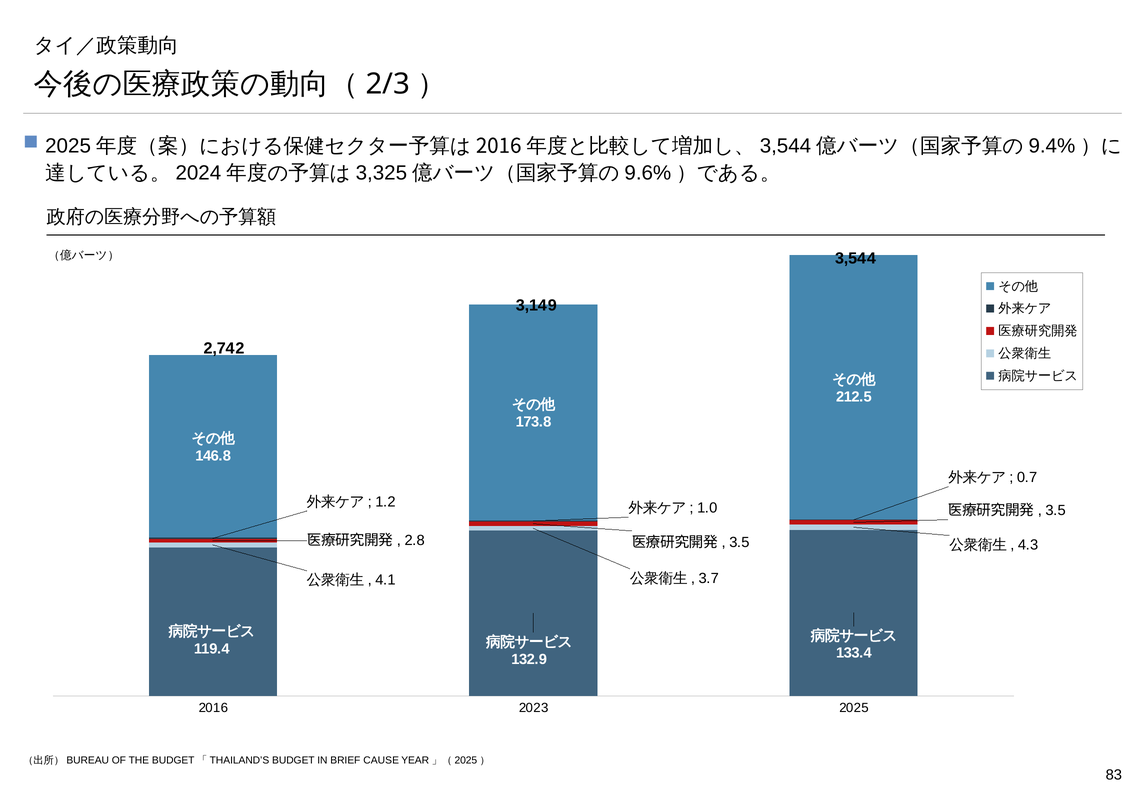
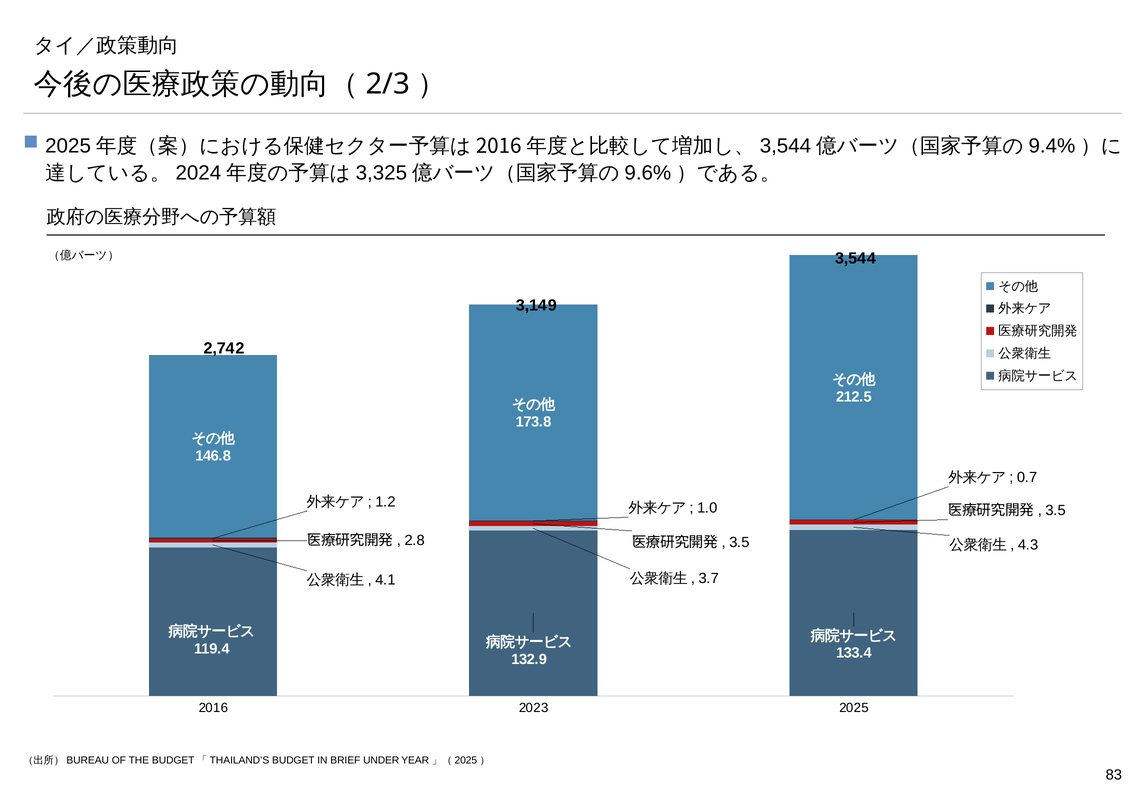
CAUSE: CAUSE -> UNDER
